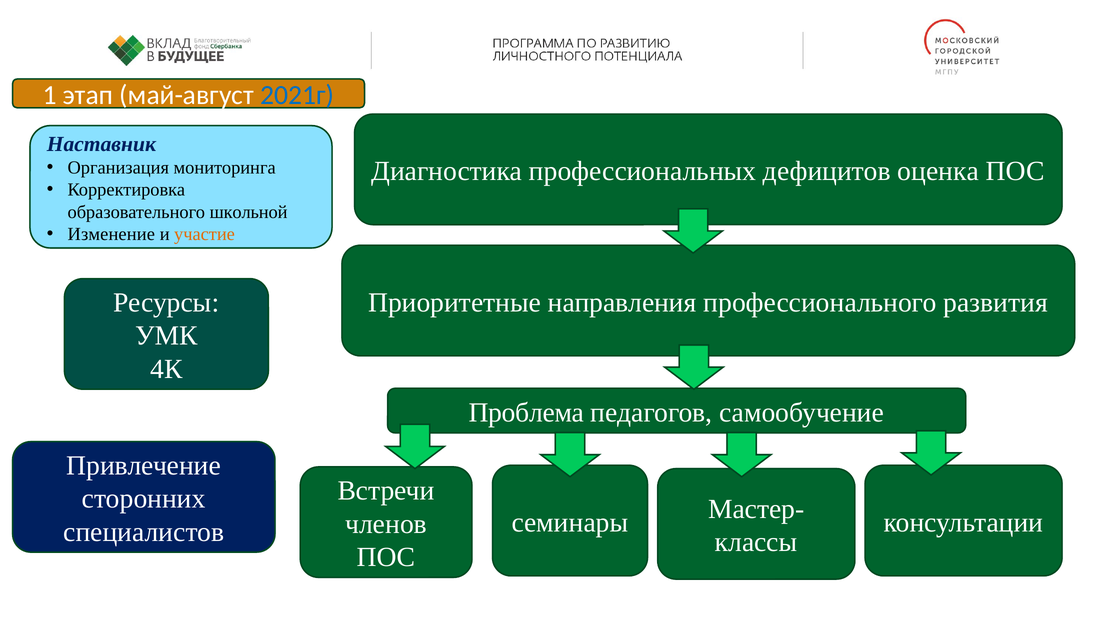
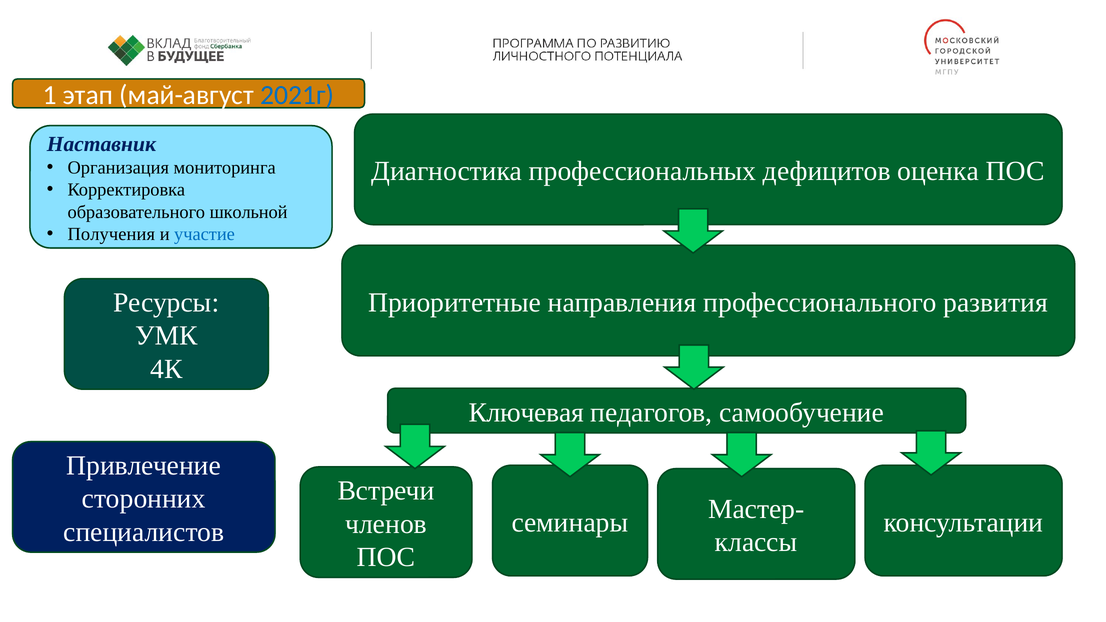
Изменение: Изменение -> Получения
участие colour: orange -> blue
Проблема: Проблема -> Ключевая
